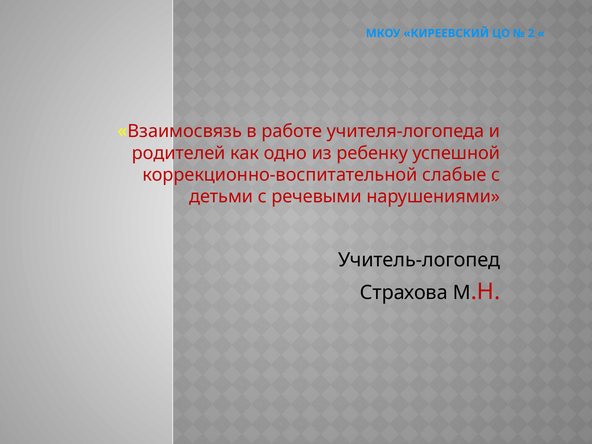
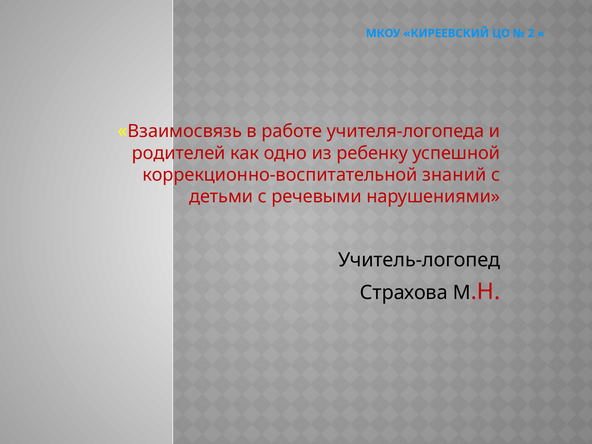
слабые: слабые -> знаний
